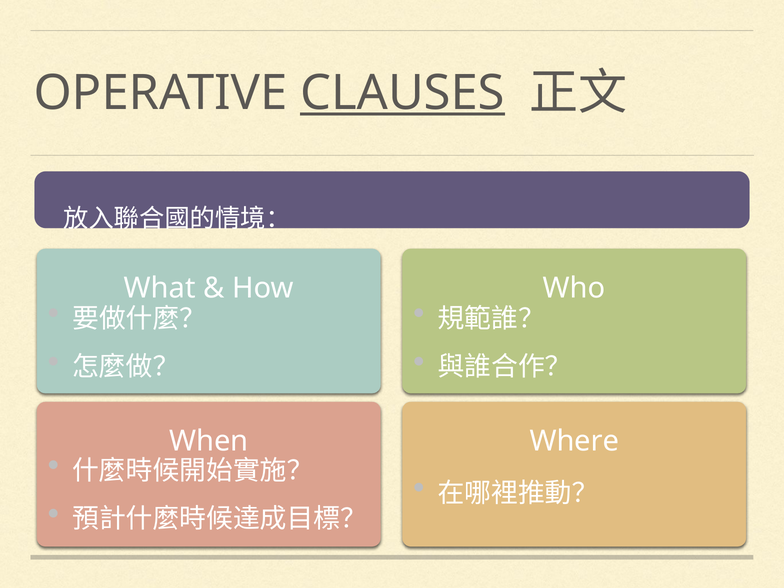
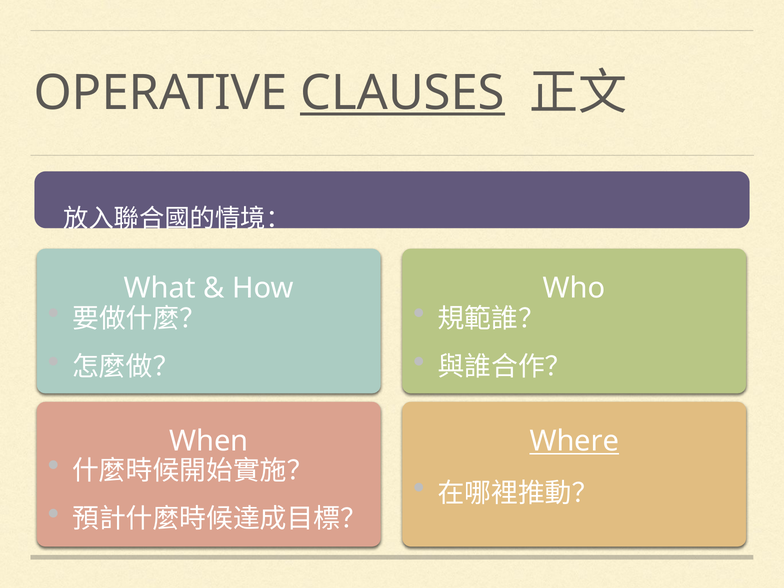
Where underline: none -> present
